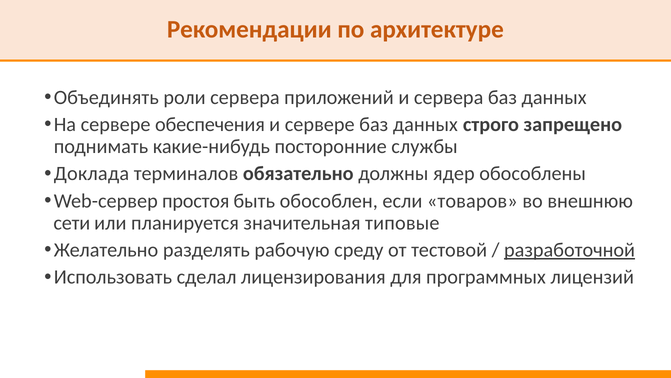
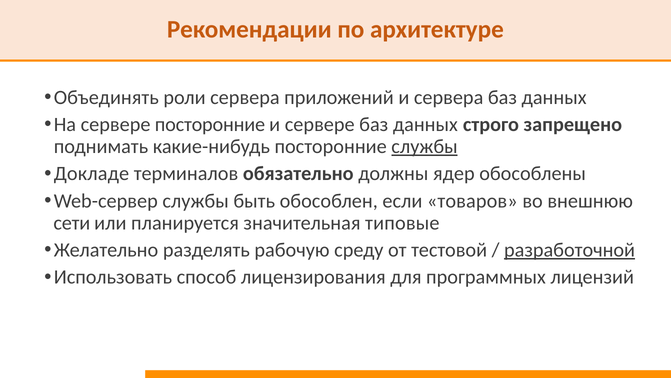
сервере обеспечения: обеспечения -> посторонние
службы at (425, 146) underline: none -> present
Доклада: Доклада -> Докладе
Web-сервер простоя: простоя -> службы
сделал: сделал -> способ
